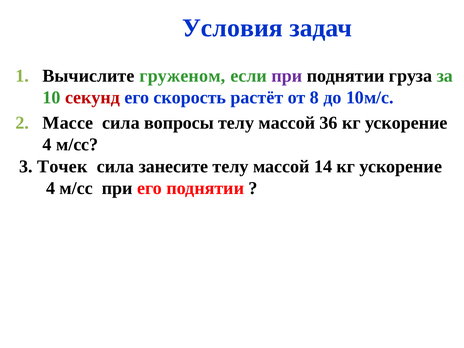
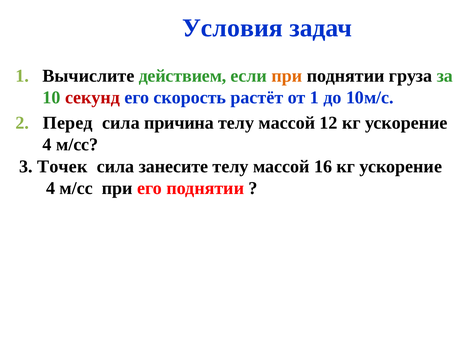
груженом: груженом -> действием
при at (287, 76) colour: purple -> orange
от 8: 8 -> 1
Массе: Массе -> Перед
вопросы: вопросы -> причина
36: 36 -> 12
14: 14 -> 16
